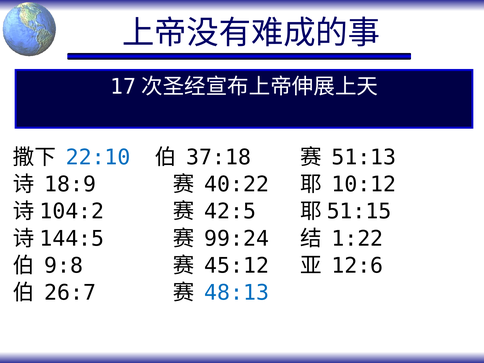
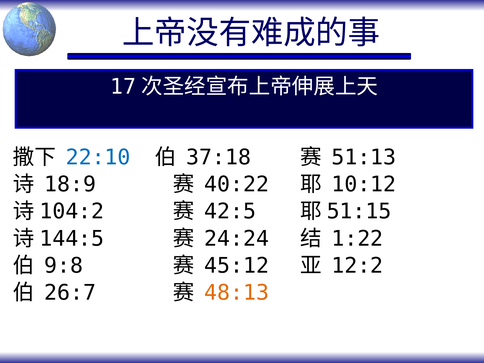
99:24: 99:24 -> 24:24
12:6: 12:6 -> 12:2
48:13 colour: blue -> orange
